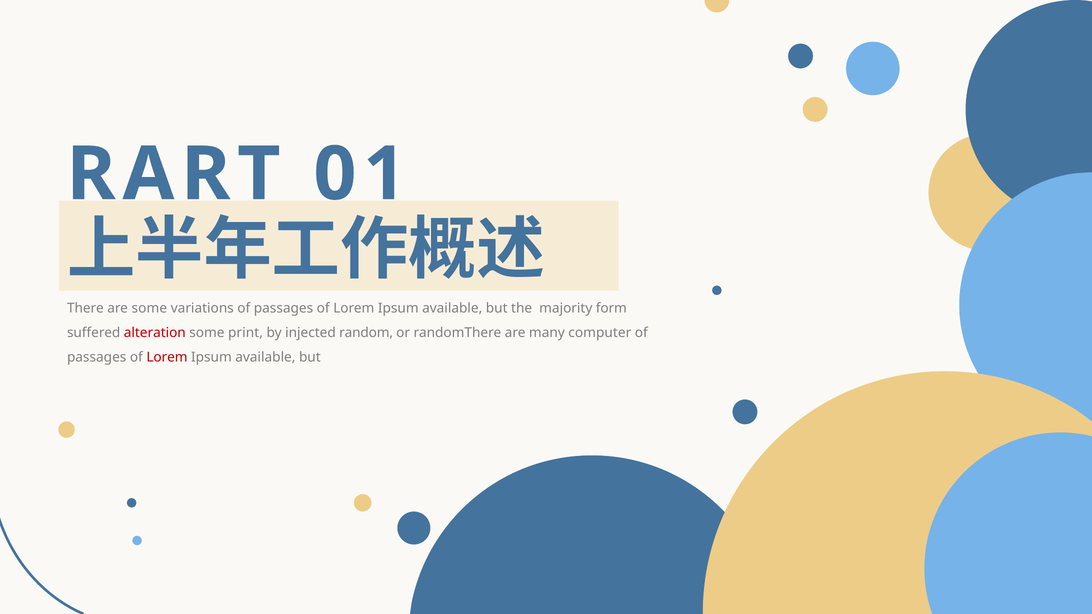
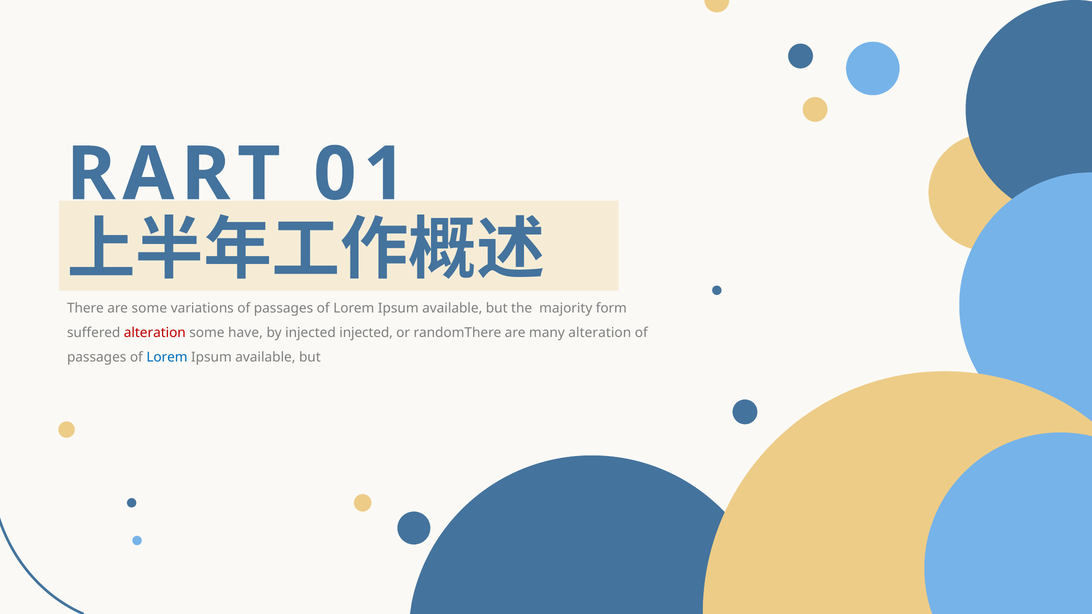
print: print -> have
injected random: random -> injected
many computer: computer -> alteration
Lorem at (167, 358) colour: red -> blue
